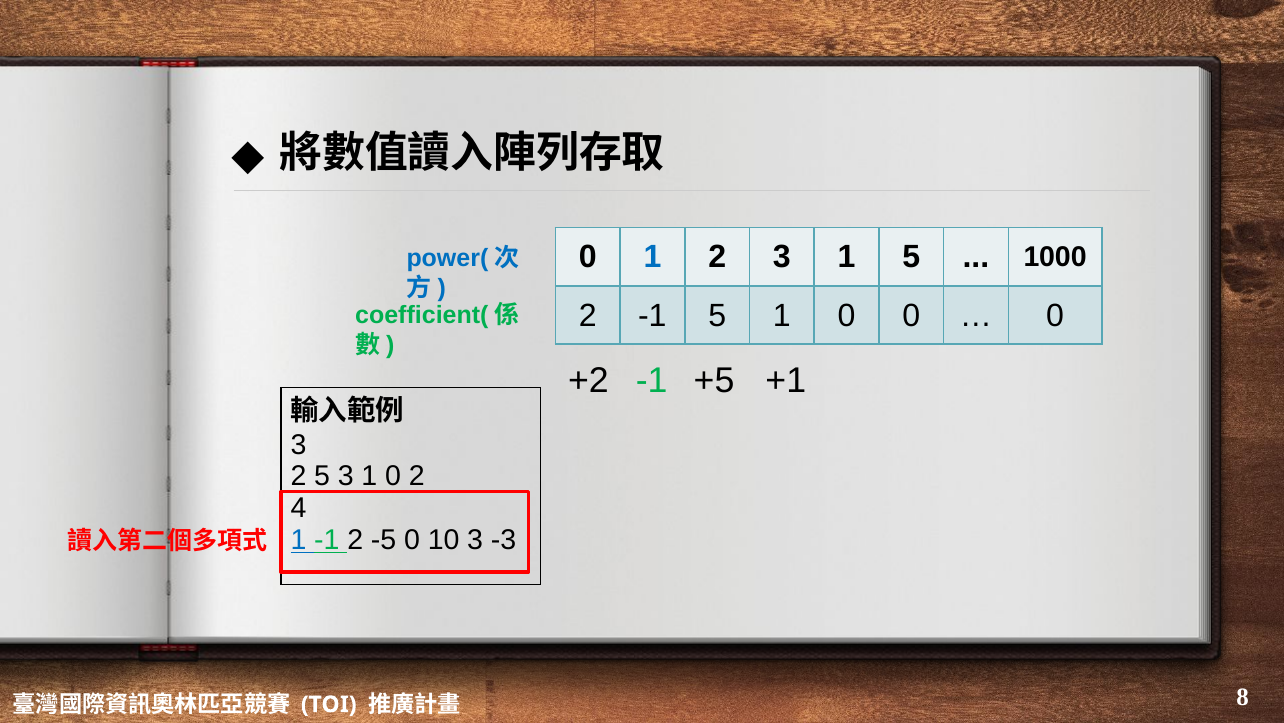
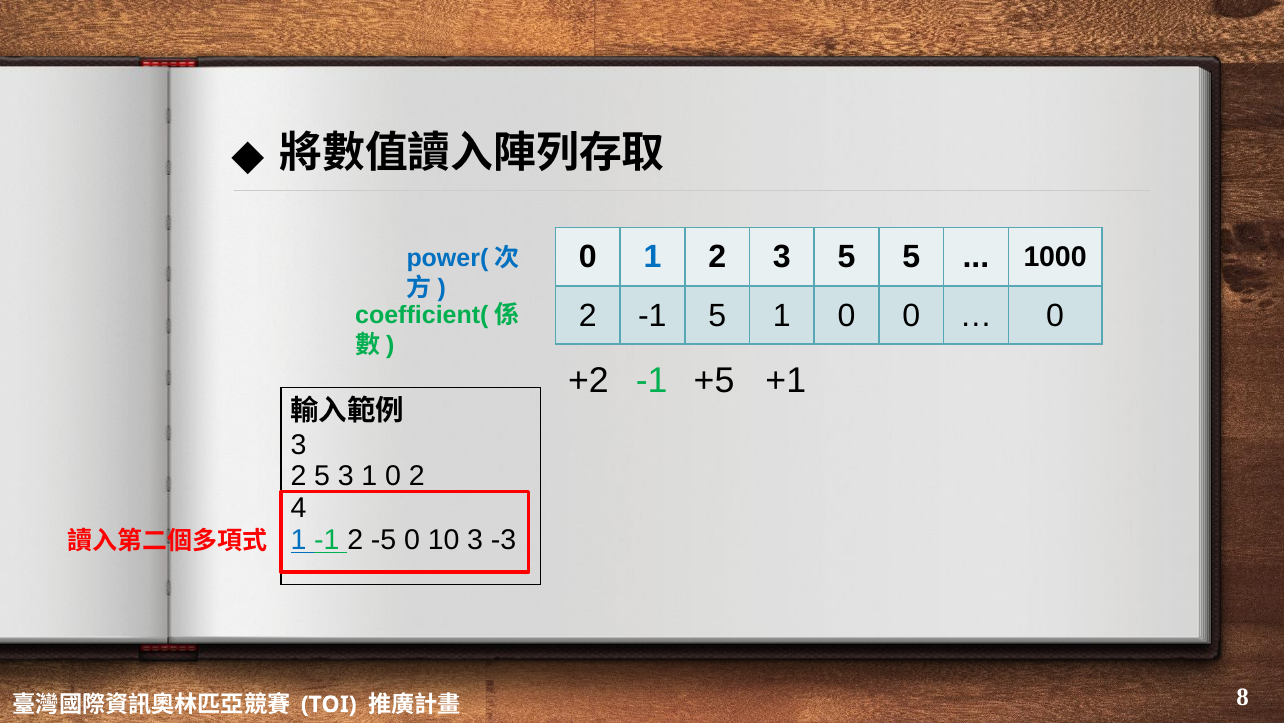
2 3 1: 1 -> 5
